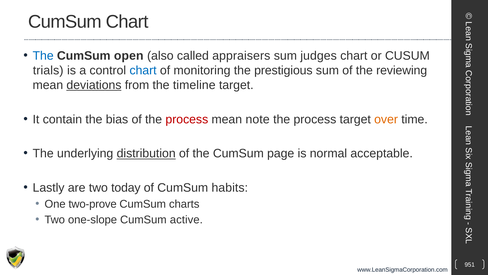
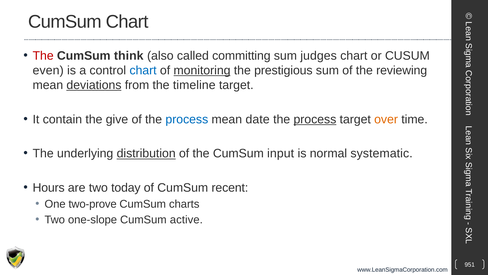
The at (43, 56) colour: blue -> red
open: open -> think
appraisers: appraisers -> committing
trials: trials -> even
monitoring underline: none -> present
bias: bias -> give
process at (187, 119) colour: red -> blue
note: note -> date
process at (315, 119) underline: none -> present
page: page -> input
acceptable: acceptable -> systematic
Lastly: Lastly -> Hours
habits: habits -> recent
